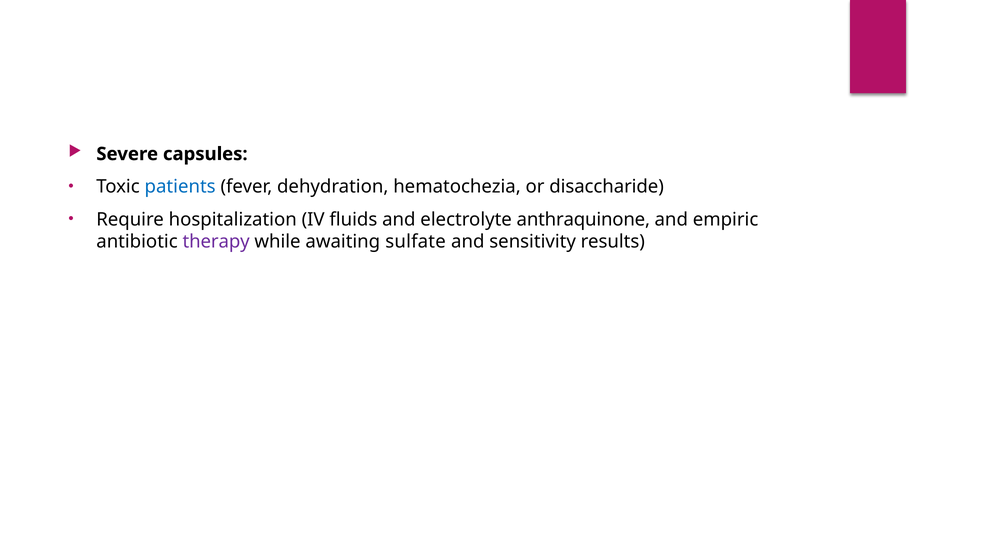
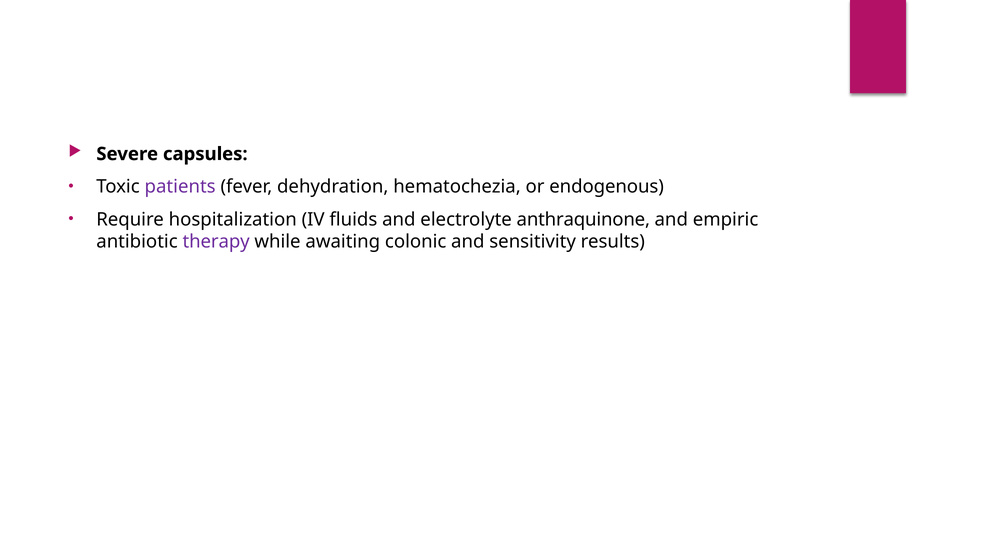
patients colour: blue -> purple
disaccharide: disaccharide -> endogenous
sulfate: sulfate -> colonic
